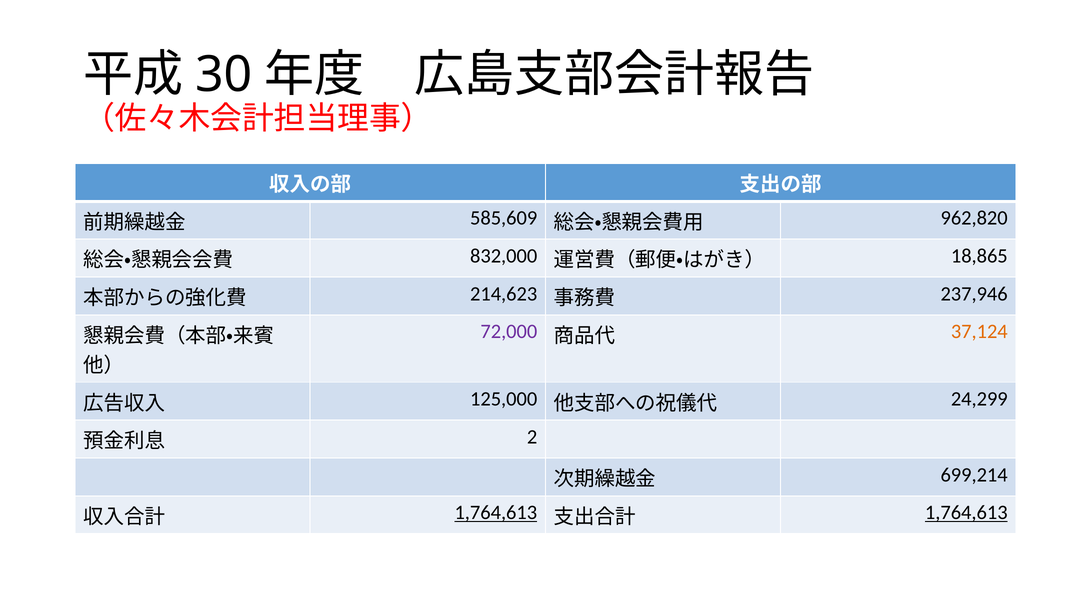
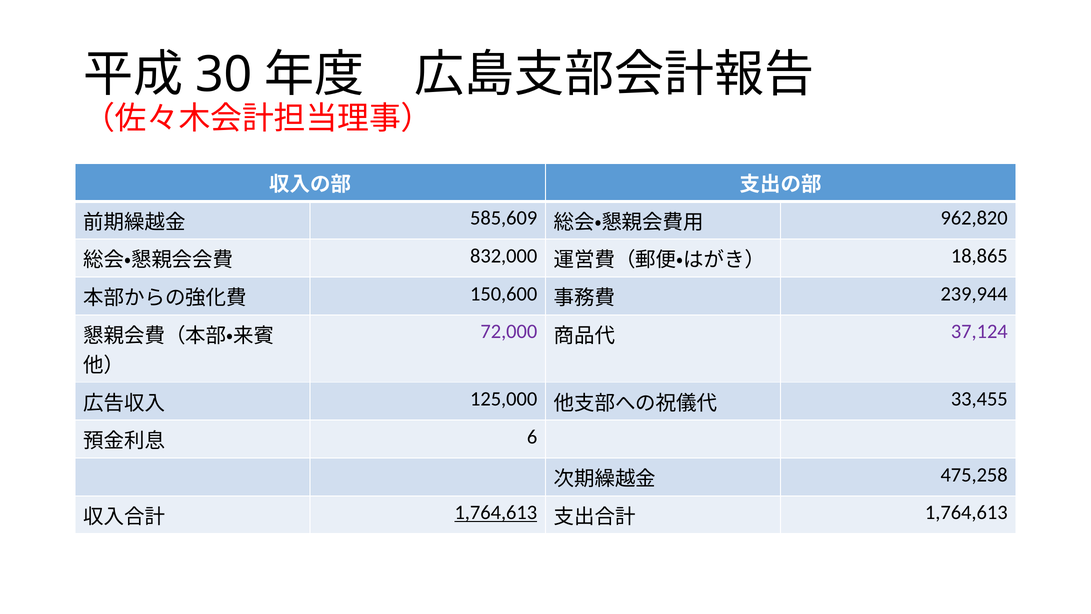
214,623: 214,623 -> 150,600
237,946: 237,946 -> 239,944
37,124 colour: orange -> purple
24,299: 24,299 -> 33,455
2: 2 -> 6
699,214: 699,214 -> 475,258
1,764,613 at (966, 512) underline: present -> none
